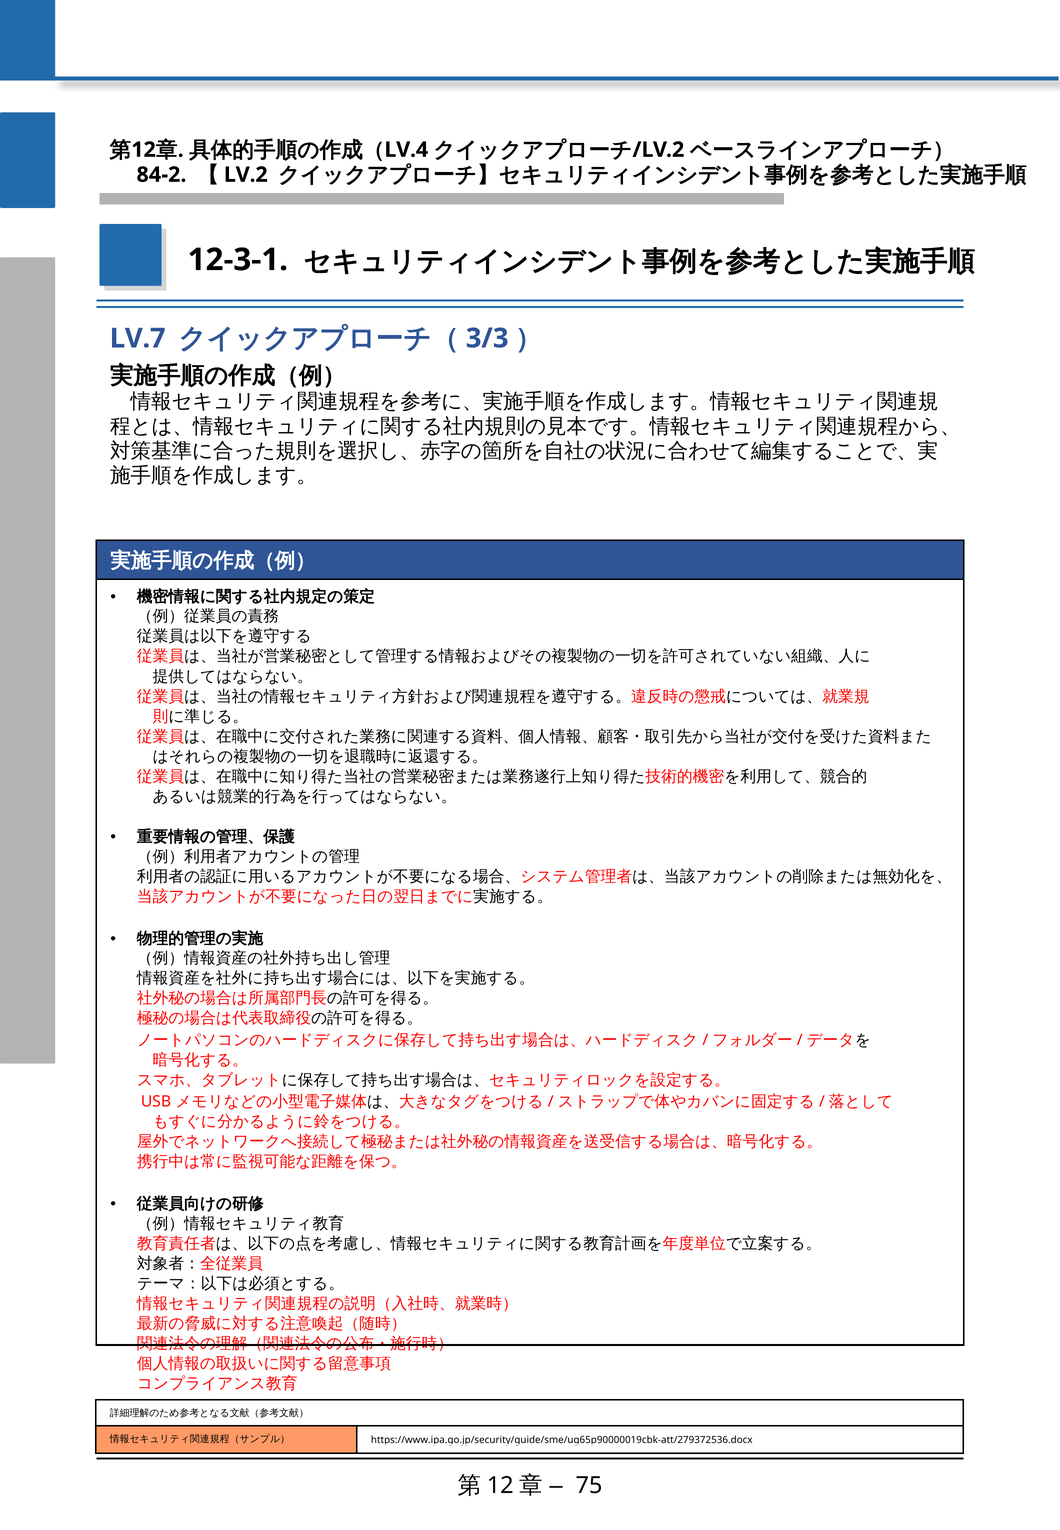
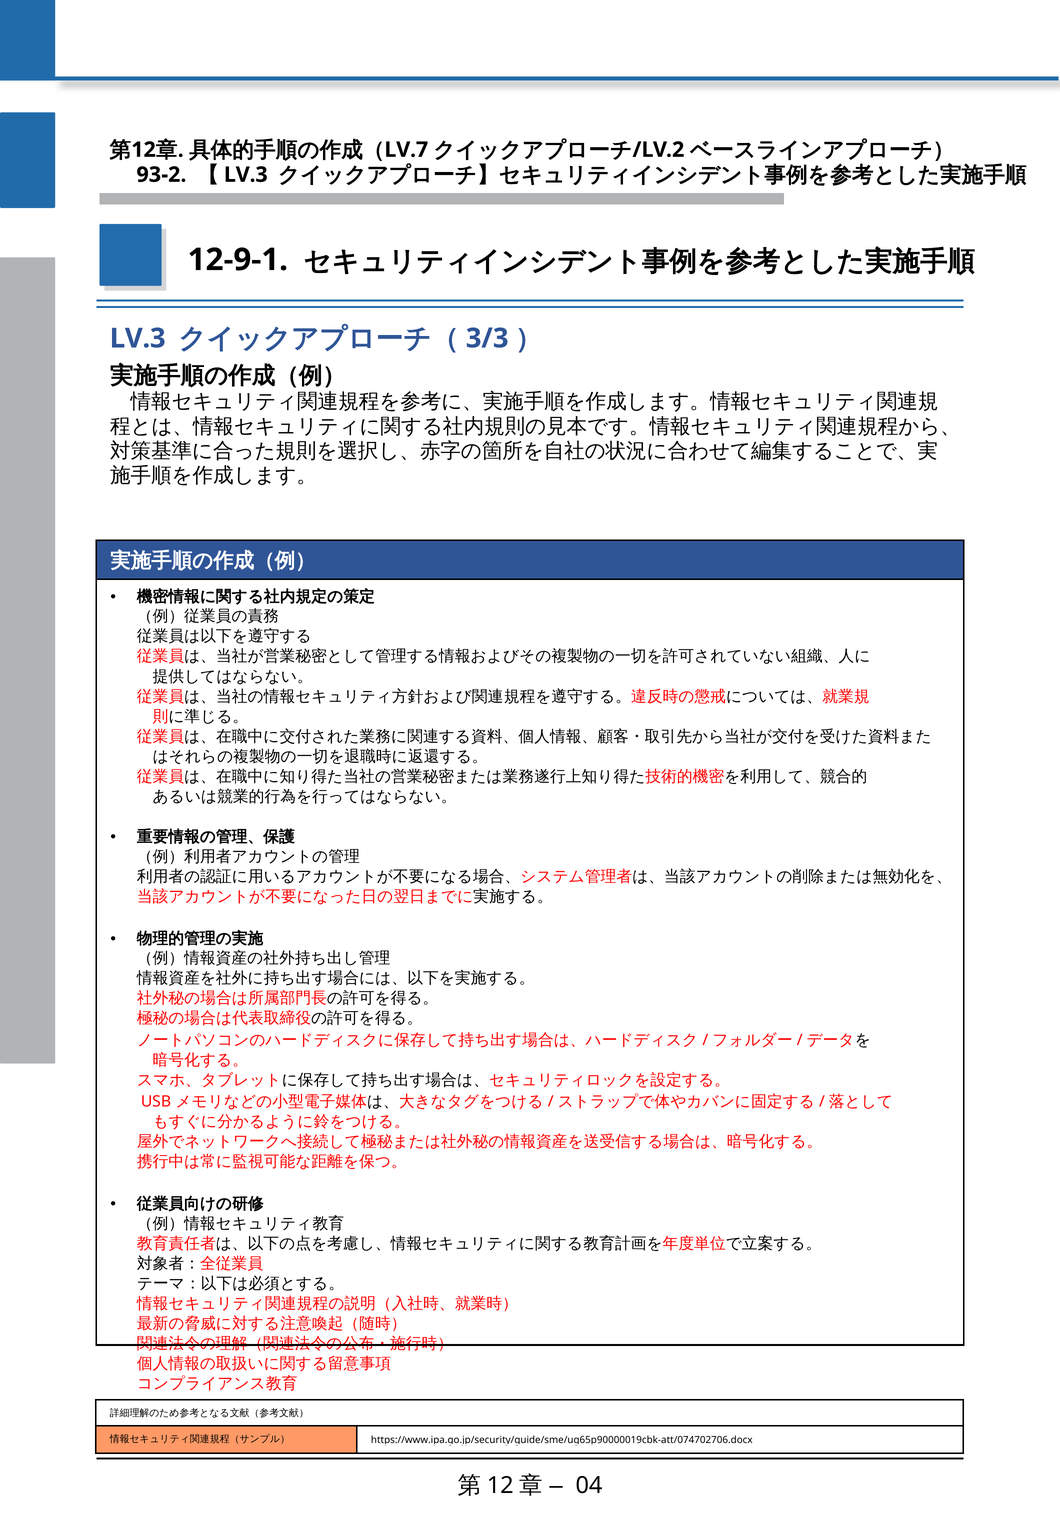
LV.4: LV.4 -> LV.7
84-2: 84-2 -> 93-2
LV.2 at (246, 175): LV.2 -> LV.3
12-3-1: 12-3-1 -> 12-9-1
LV.7 at (138, 339): LV.7 -> LV.3
https://www.ipa.go.jp/security/guide/sme/ug65p90000019cbk-att/279372536.docx: https://www.ipa.go.jp/security/guide/sme/ug65p90000019cbk-att/279372536.docx -> https://www.ipa.go.jp/security/guide/sme/ug65p90000019cbk-att/074702706.docx
75: 75 -> 04
